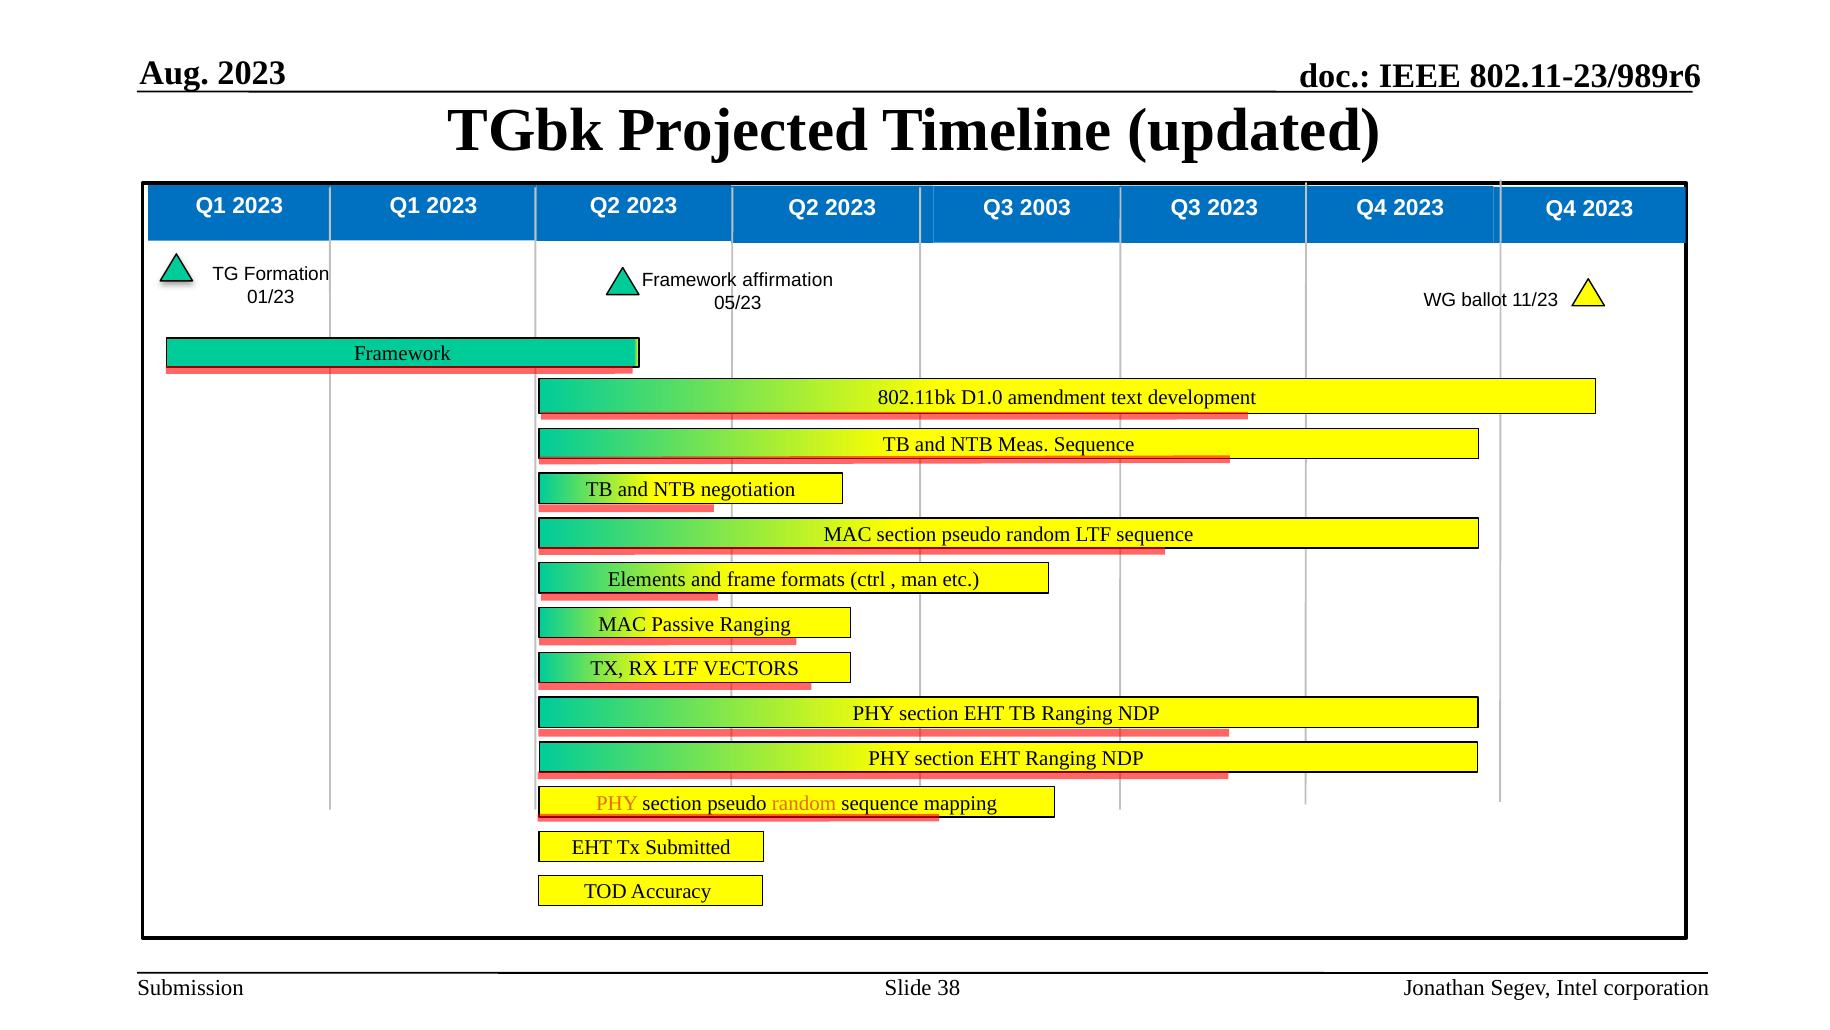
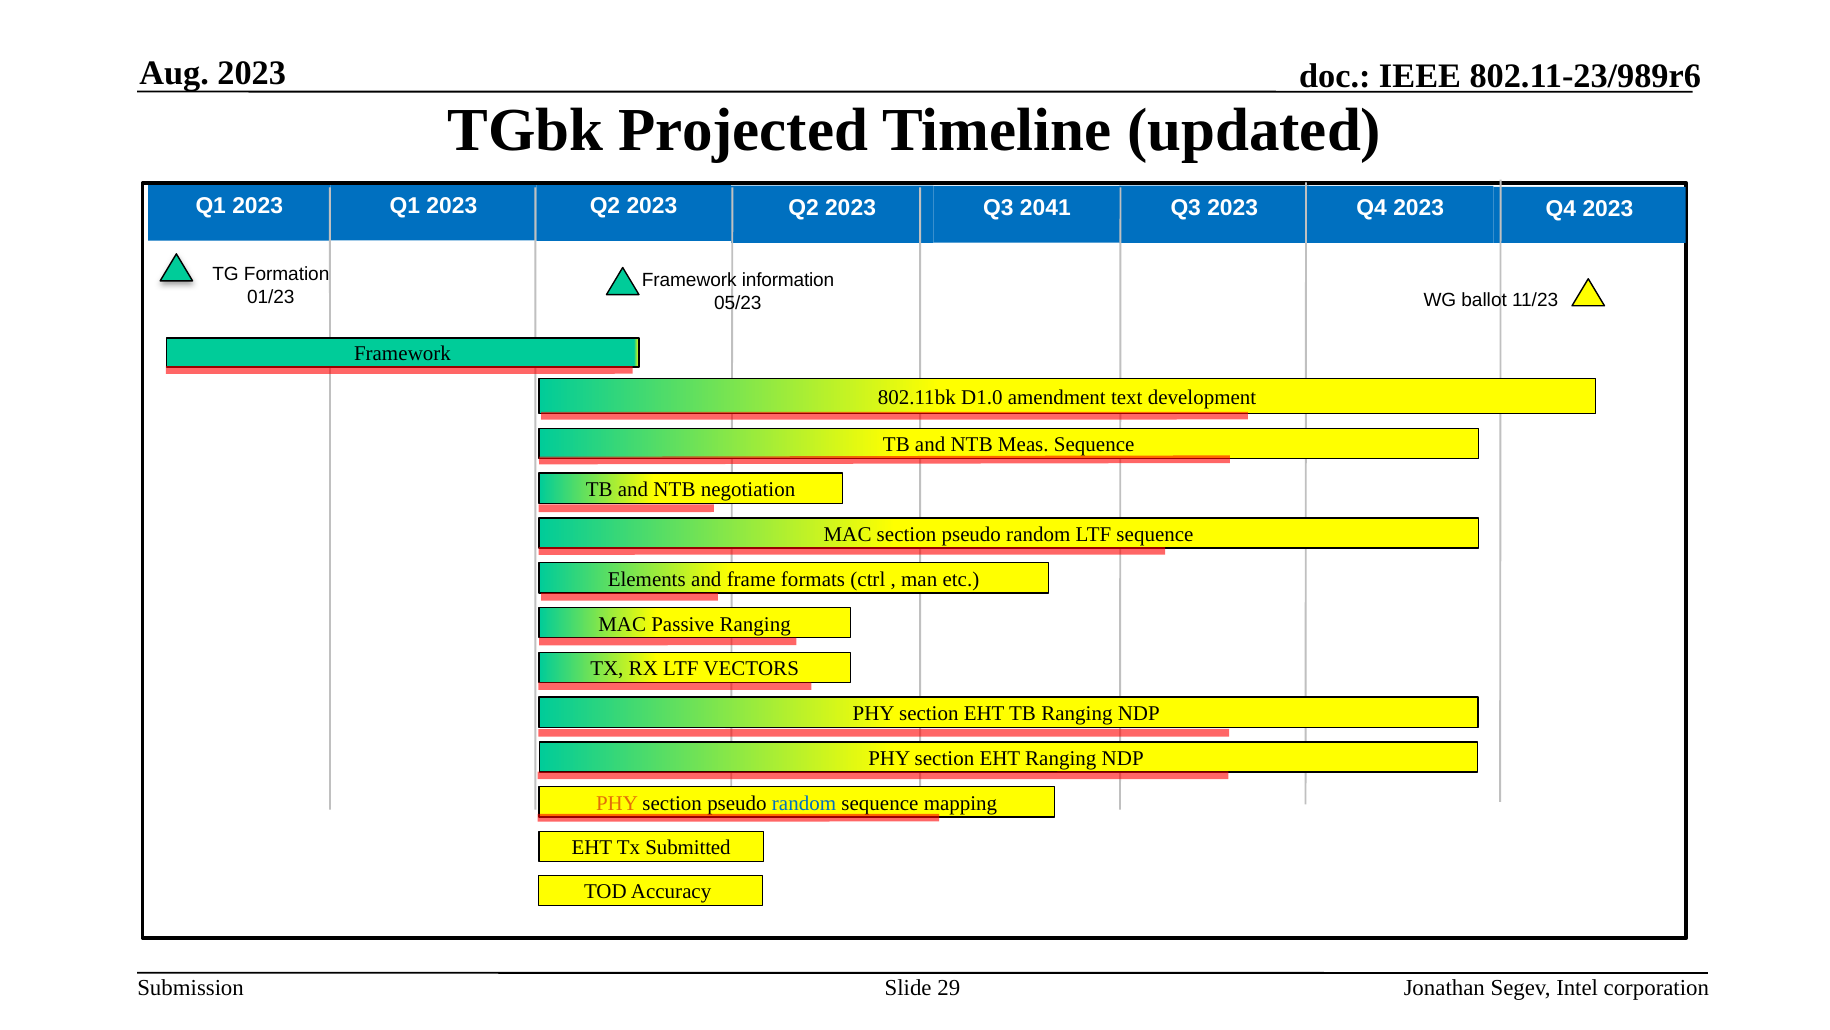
2003: 2003 -> 2041
affirmation: affirmation -> information
random at (804, 803) colour: orange -> blue
38: 38 -> 29
